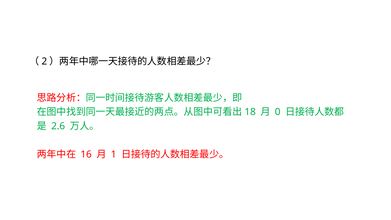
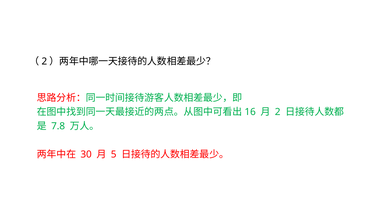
18: 18 -> 16
0 at (278, 112): 0 -> 2
2.6: 2.6 -> 7.8
16: 16 -> 30
1: 1 -> 5
